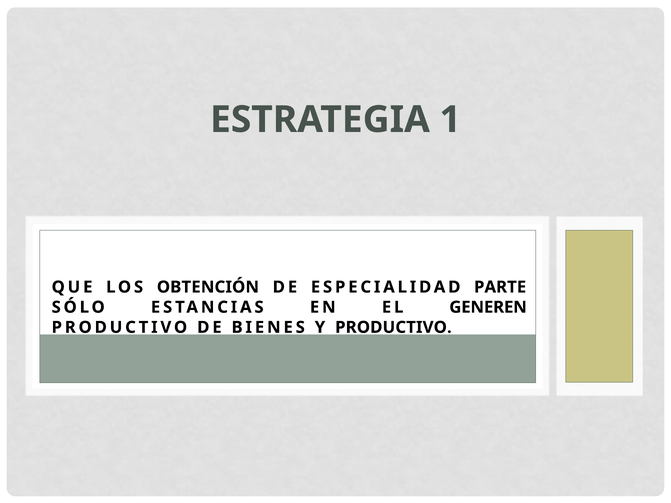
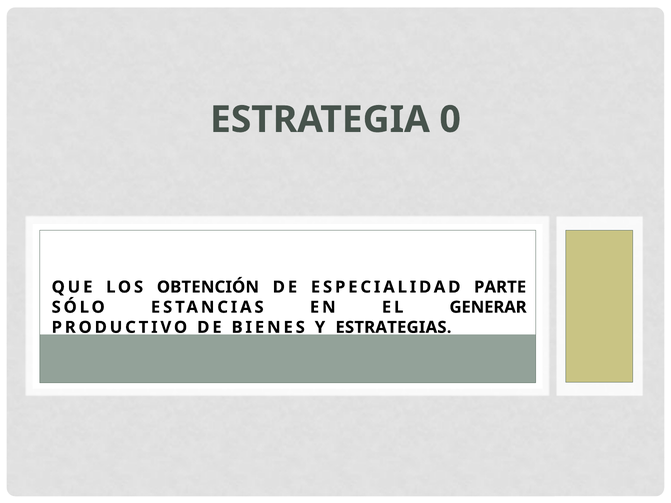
1: 1 -> 0
GENEREN: GENEREN -> GENERAR
Y PRODUCTIVO: PRODUCTIVO -> ESTRATEGIAS
